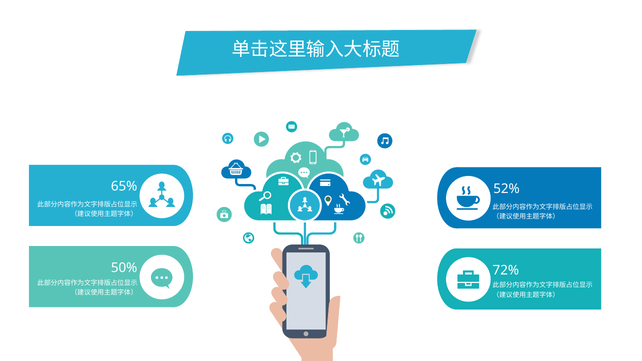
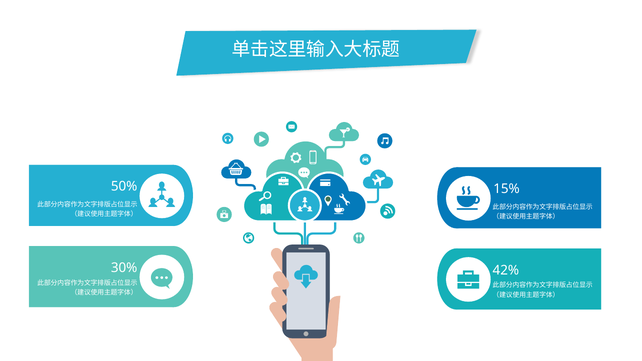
65%: 65% -> 50%
52%: 52% -> 15%
50%: 50% -> 30%
72%: 72% -> 42%
